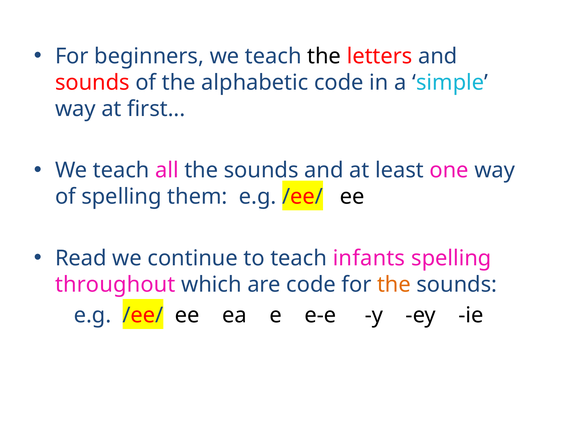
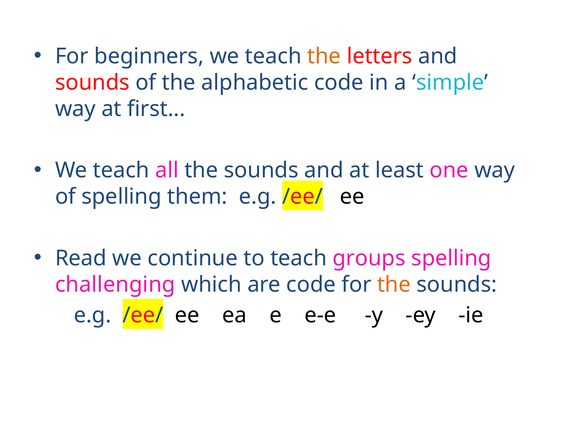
the at (324, 56) colour: black -> orange
infants: infants -> groups
throughout: throughout -> challenging
